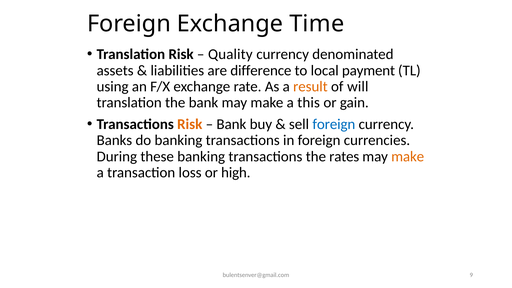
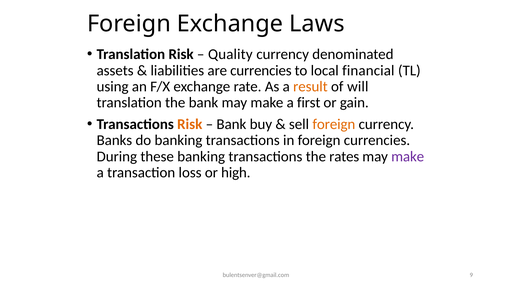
Time: Time -> Laws
are difference: difference -> currencies
payment: payment -> financial
this: this -> first
foreign at (334, 124) colour: blue -> orange
make at (408, 156) colour: orange -> purple
